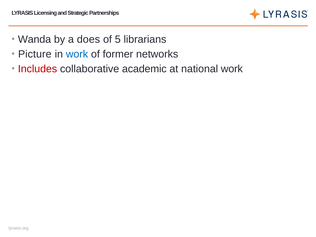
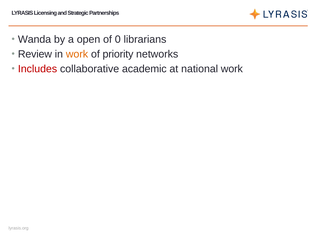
does: does -> open
5: 5 -> 0
Picture: Picture -> Review
work at (77, 54) colour: blue -> orange
former: former -> priority
